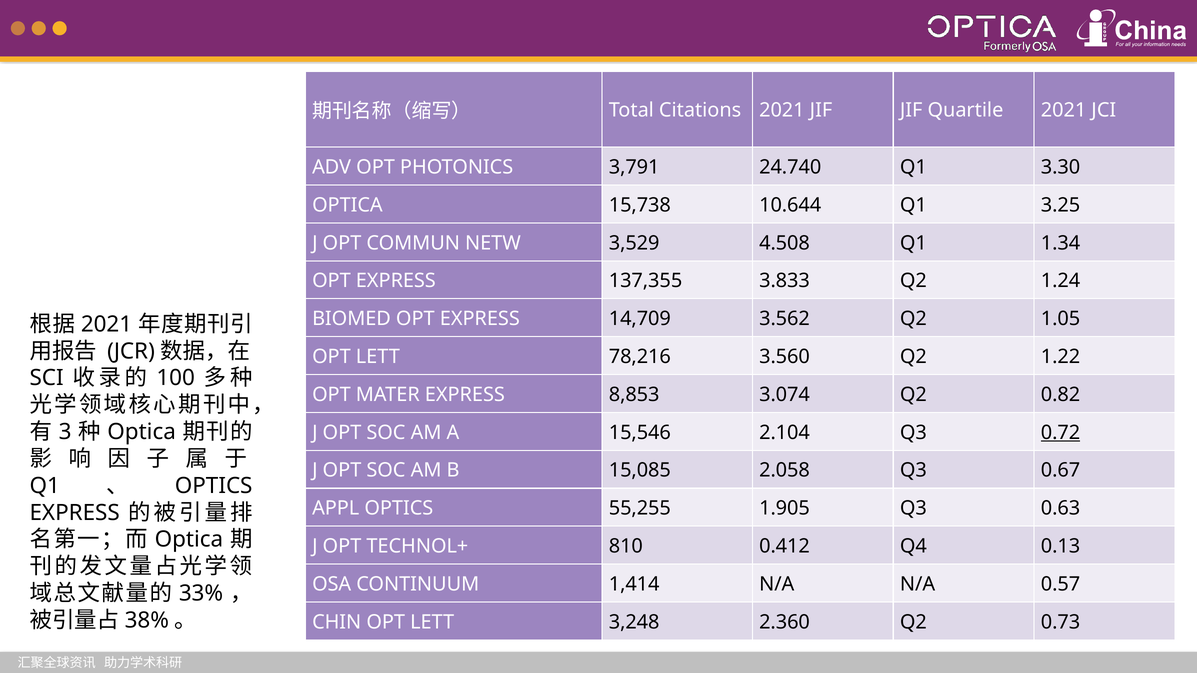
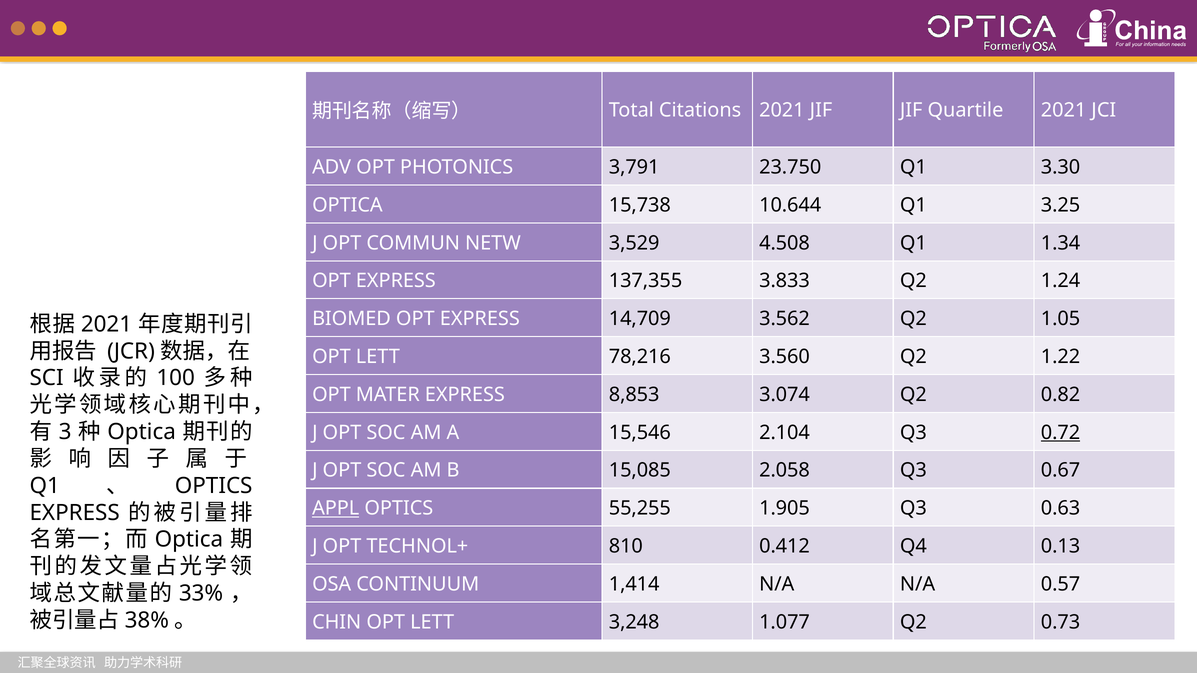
24.740: 24.740 -> 23.750
APPL underline: none -> present
2.360: 2.360 -> 1.077
